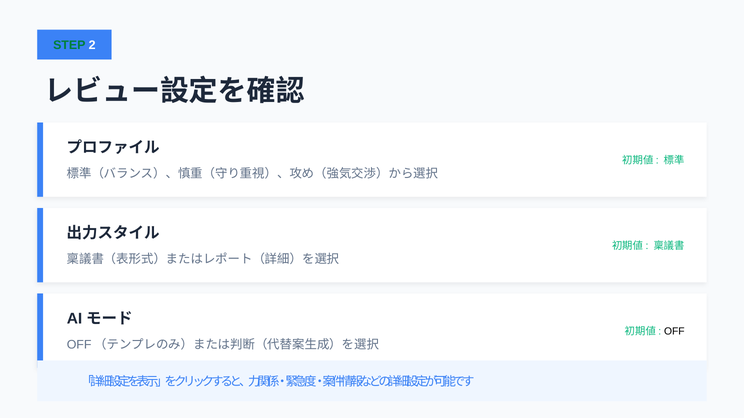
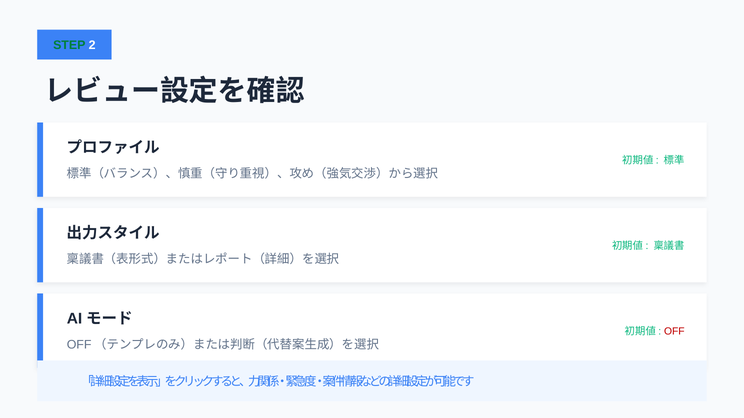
OFF colour: black -> red
